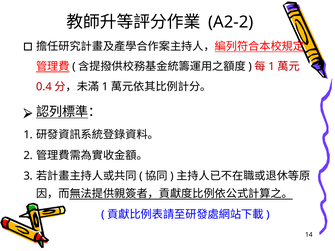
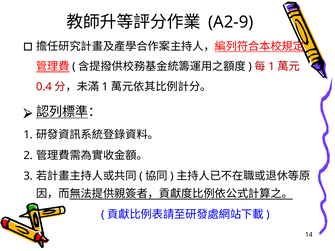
A2-2: A2-2 -> A2-9
